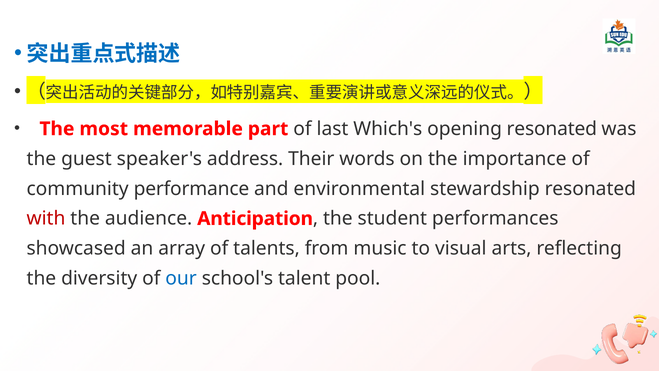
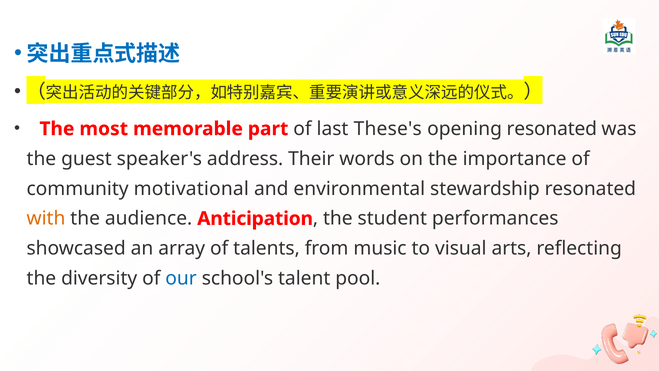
Which's: Which's -> These's
performance: performance -> motivational
with colour: red -> orange
